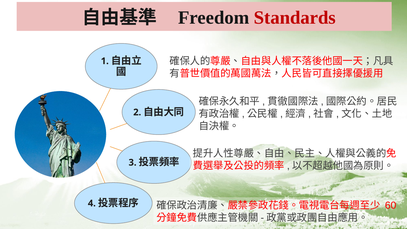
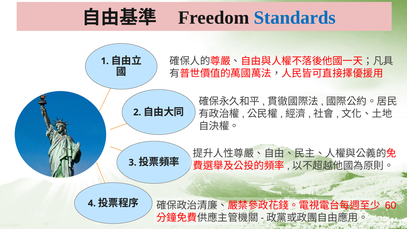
Standards colour: red -> blue
